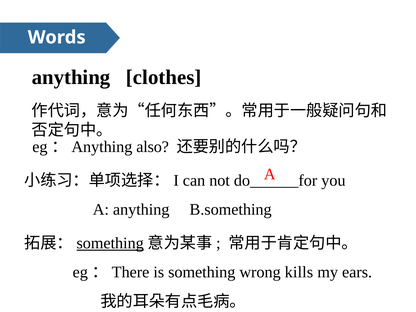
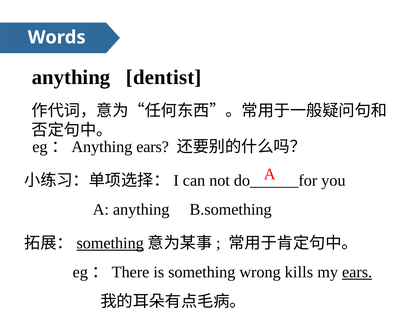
clothes: clothes -> dentist
Anything also: also -> ears
ears at (357, 272) underline: none -> present
